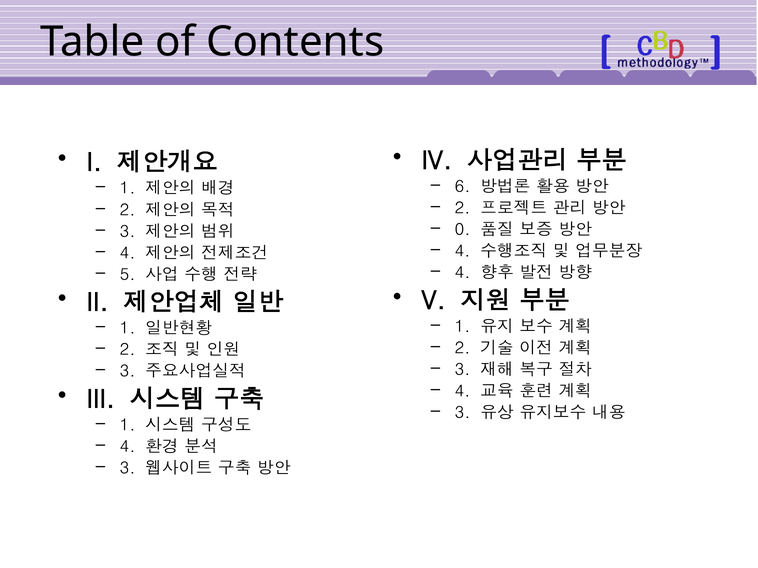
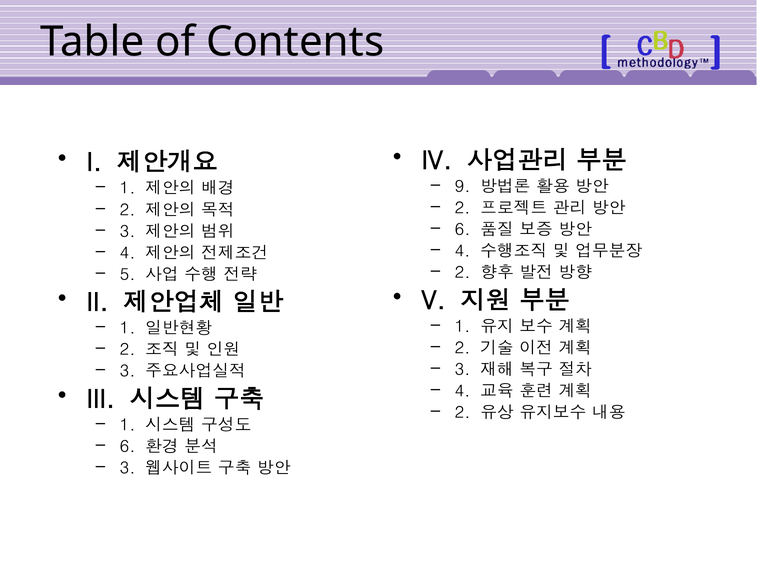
6: 6 -> 9
0 at (463, 230): 0 -> 6
4 at (463, 273): 4 -> 2
3 at (463, 413): 3 -> 2
4 at (128, 447): 4 -> 6
